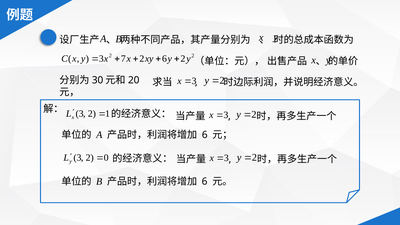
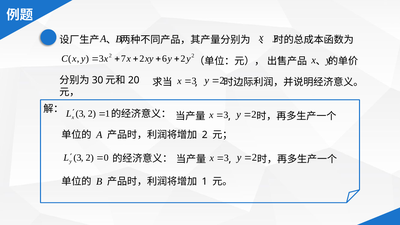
6 at (205, 135): 6 -> 2
6 at (205, 181): 6 -> 1
